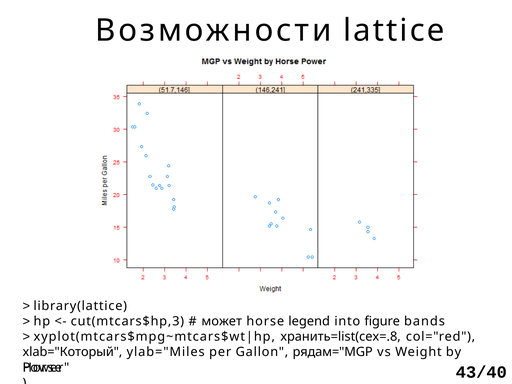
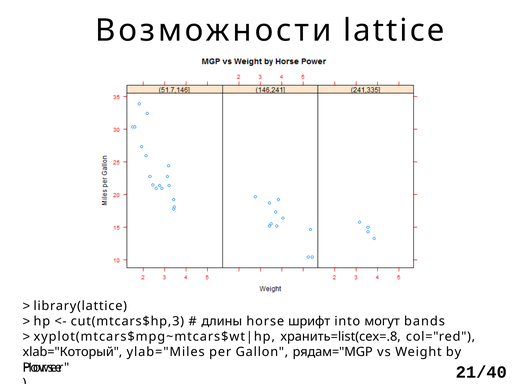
может: может -> длины
legend: legend -> шрифт
figure: figure -> могут
43/40: 43/40 -> 21/40
